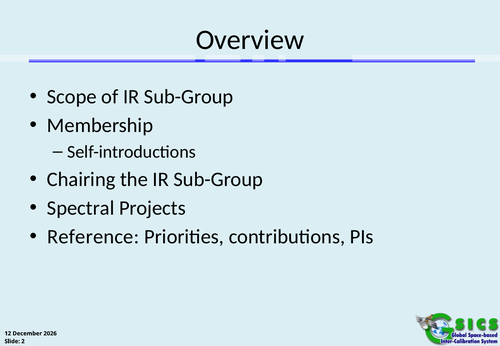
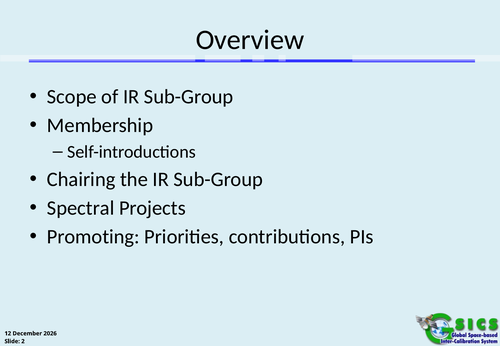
Reference: Reference -> Promoting
